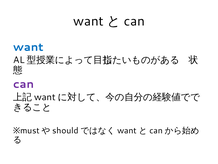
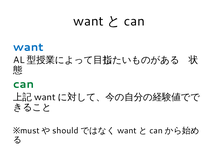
can colour: purple -> green
